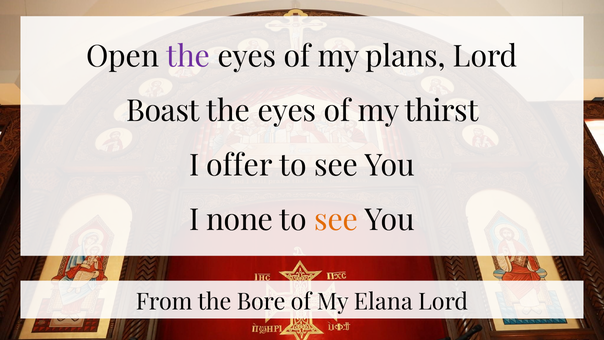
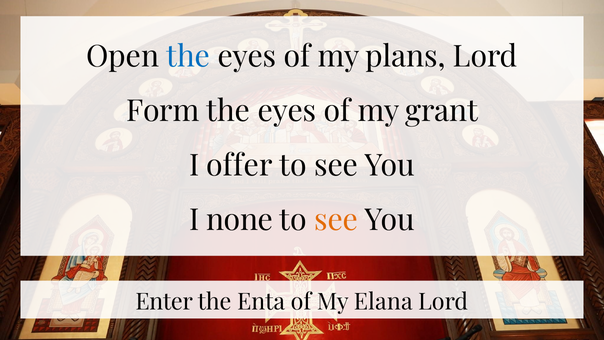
the at (188, 57) colour: purple -> blue
Boast: Boast -> Form
thirst: thirst -> grant
From: From -> Enter
Bore: Bore -> Enta
